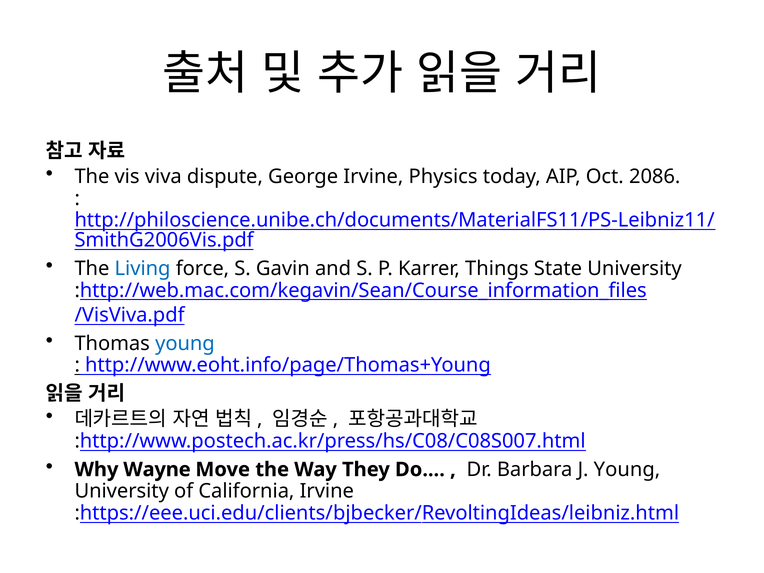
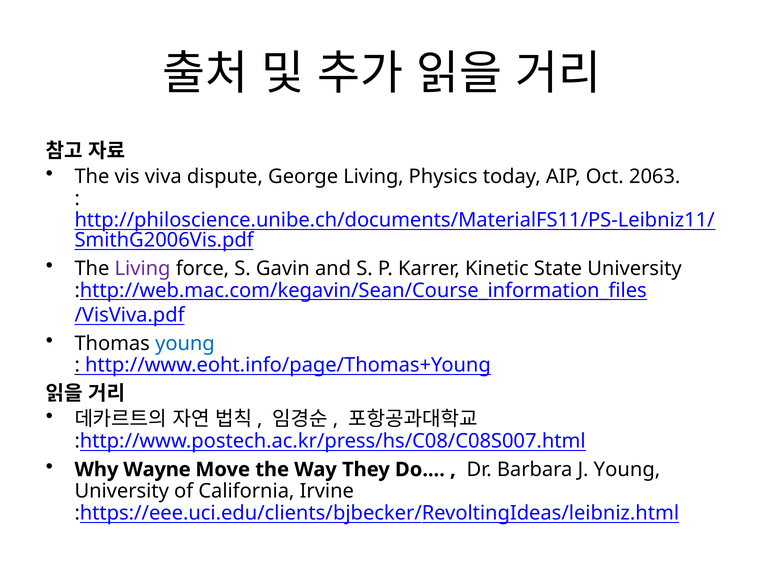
George Irvine: Irvine -> Living
2086: 2086 -> 2063
Living at (143, 269) colour: blue -> purple
Things: Things -> Kinetic
